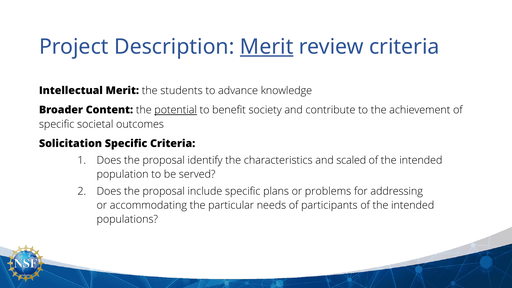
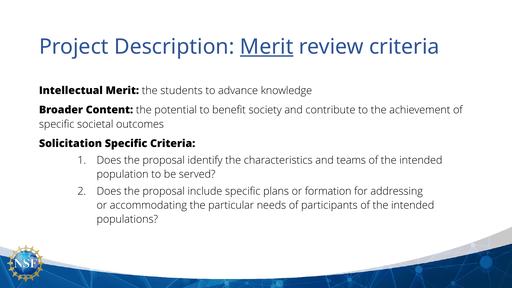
potential underline: present -> none
scaled: scaled -> teams
problems: problems -> formation
